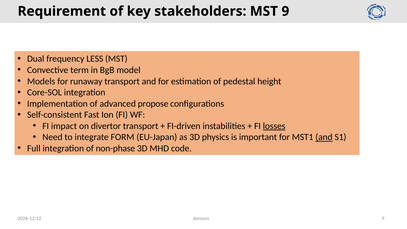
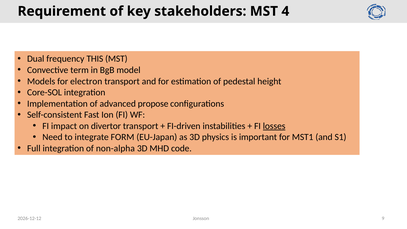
MST 9: 9 -> 4
LESS: LESS -> THIS
runaway: runaway -> electron
and at (324, 137) underline: present -> none
non-phase: non-phase -> non-alpha
